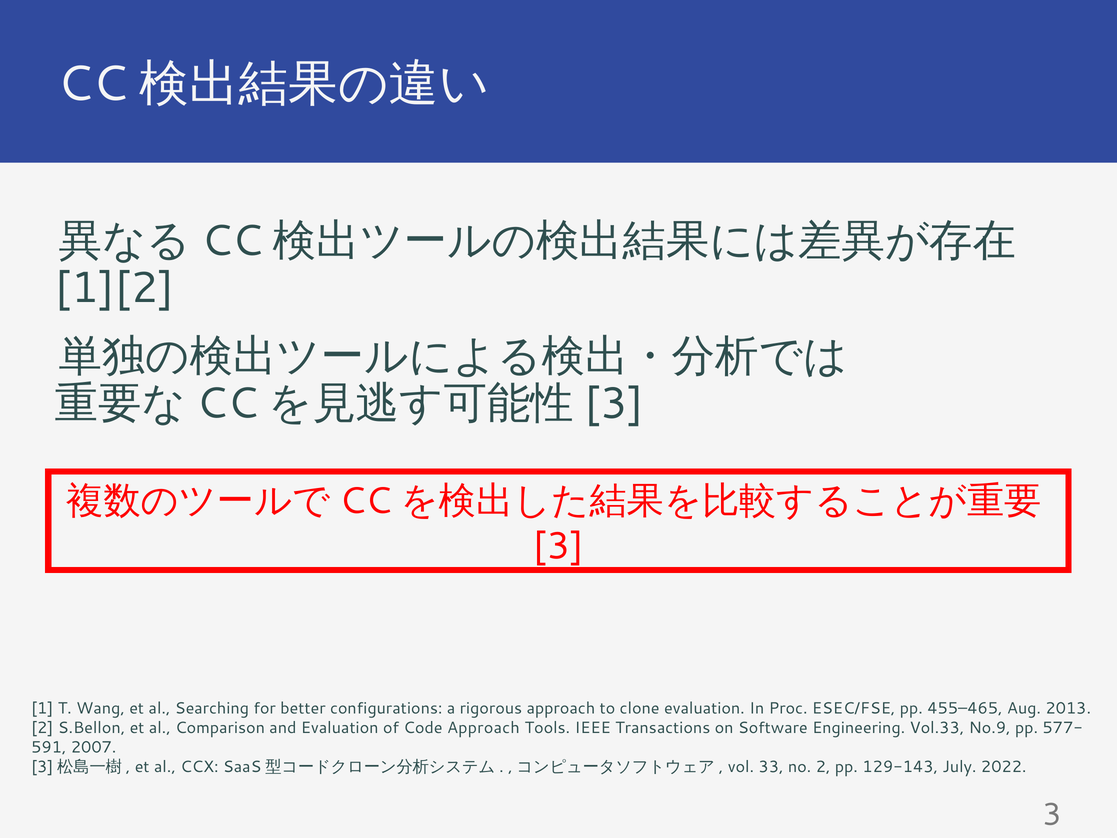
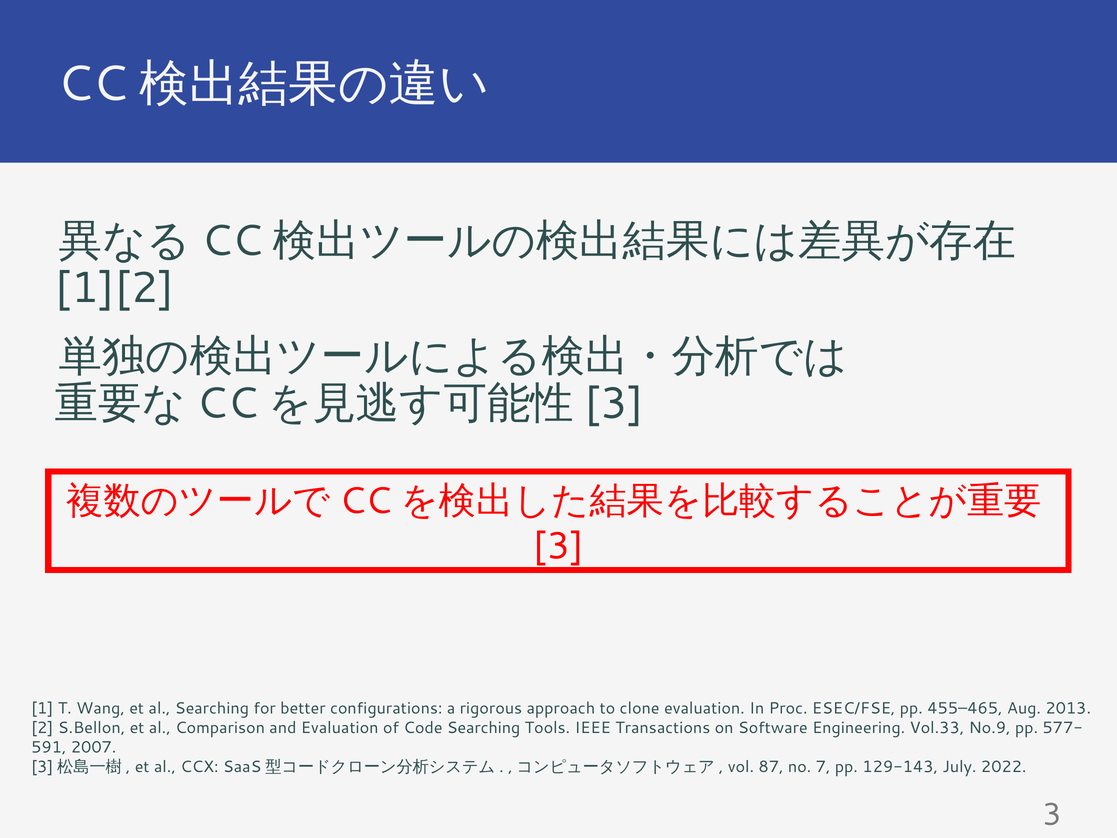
Code Approach: Approach -> Searching
33: 33 -> 87
no 2: 2 -> 7
